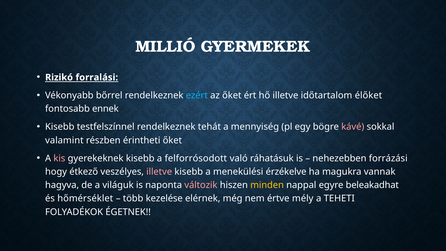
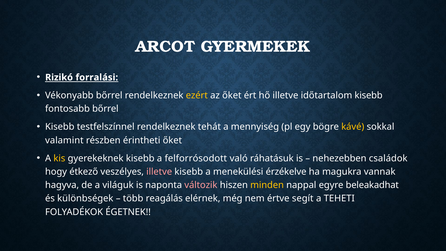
MILLIÓ: MILLIÓ -> ARCOT
ezért colour: light blue -> yellow
időtartalom élőket: élőket -> kisebb
fontosabb ennek: ennek -> bőrrel
kávé colour: pink -> yellow
kis colour: pink -> yellow
forrázási: forrázási -> családok
hőmérséklet: hőmérséklet -> különbségek
kezelése: kezelése -> reagálás
mély: mély -> segít
